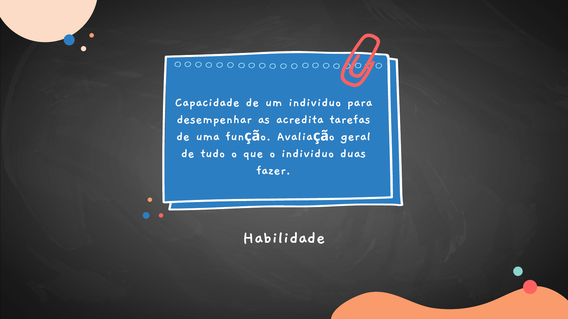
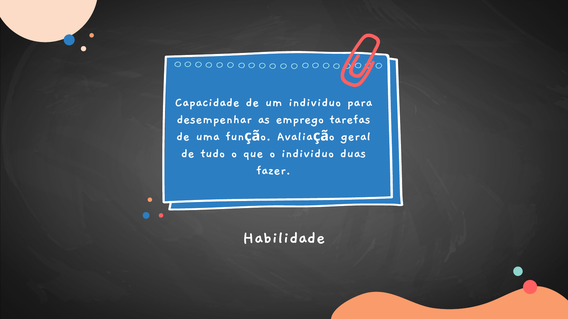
acredita: acredita -> emprego
